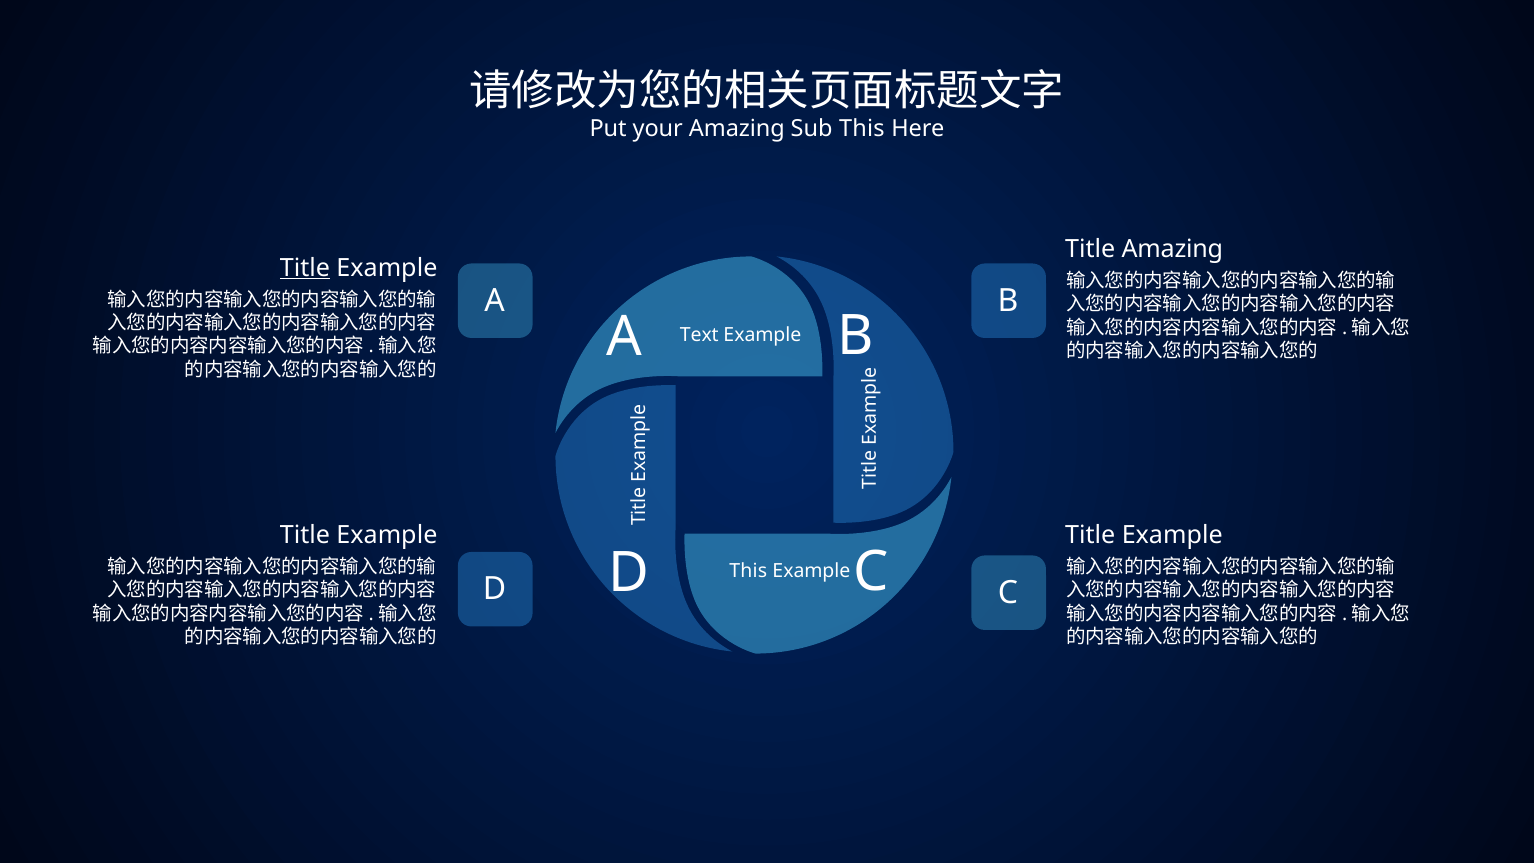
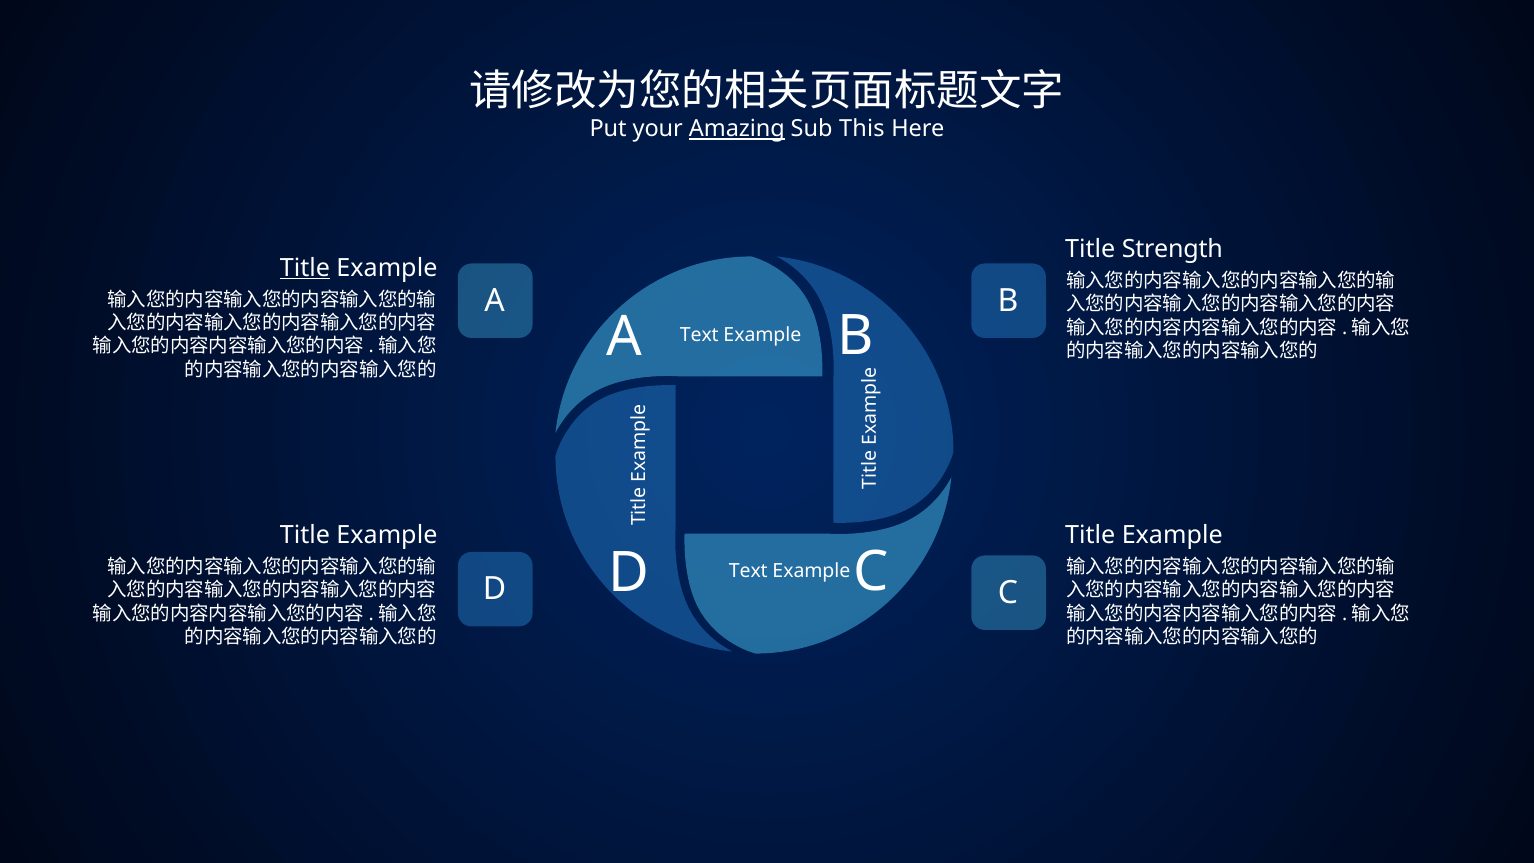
Amazing at (737, 129) underline: none -> present
Title Amazing: Amazing -> Strength
This at (748, 571): This -> Text
